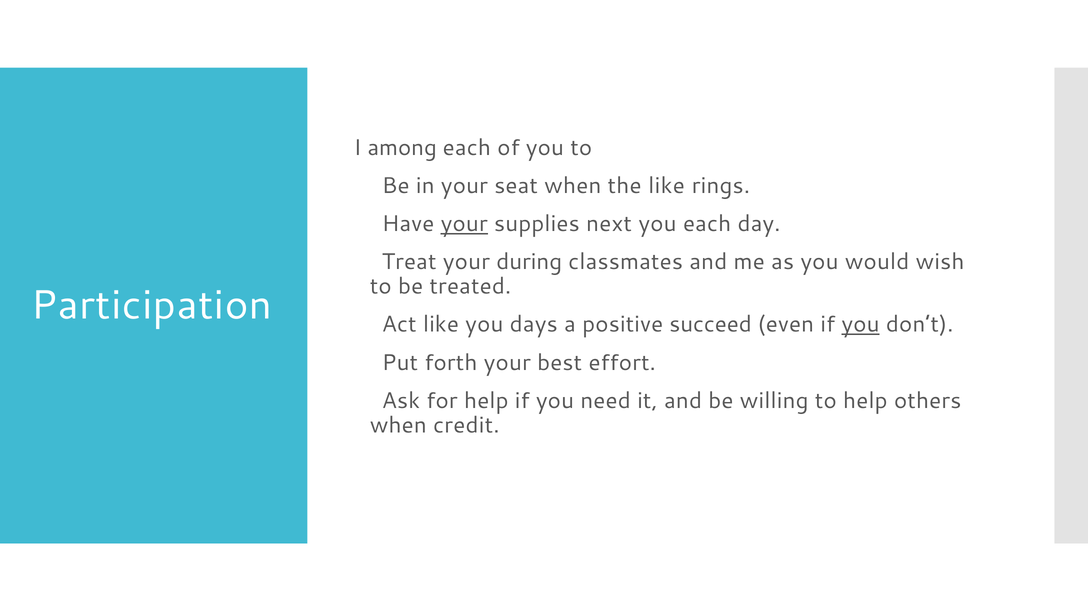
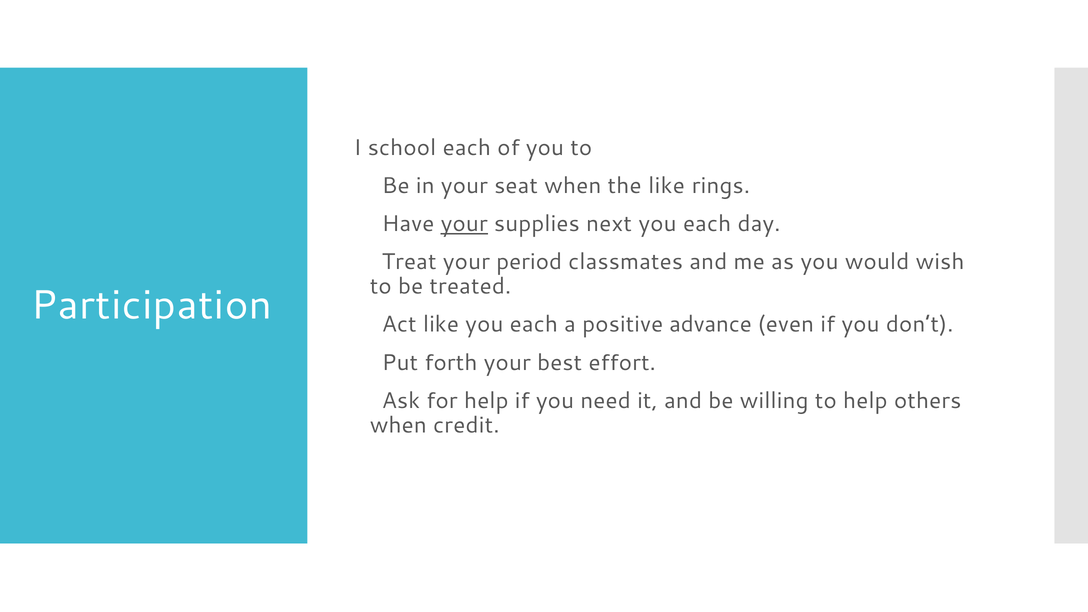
among: among -> school
during: during -> period
like you days: days -> each
succeed: succeed -> advance
you at (861, 324) underline: present -> none
